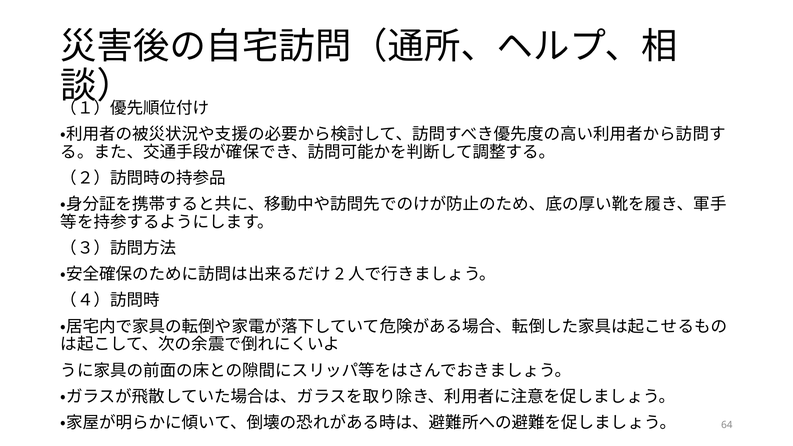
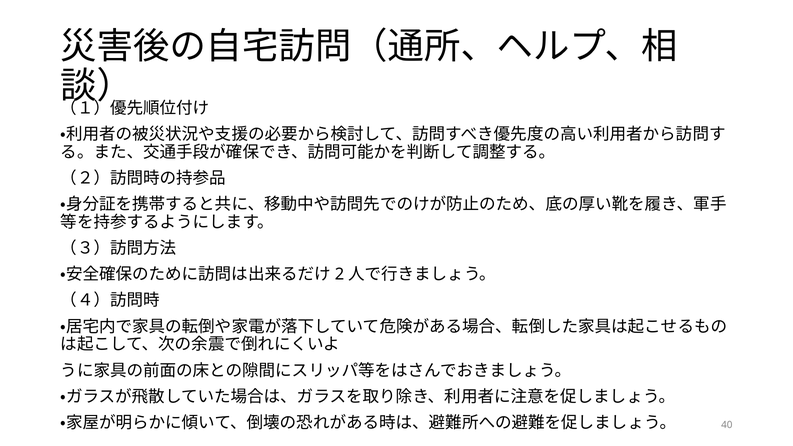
64: 64 -> 40
